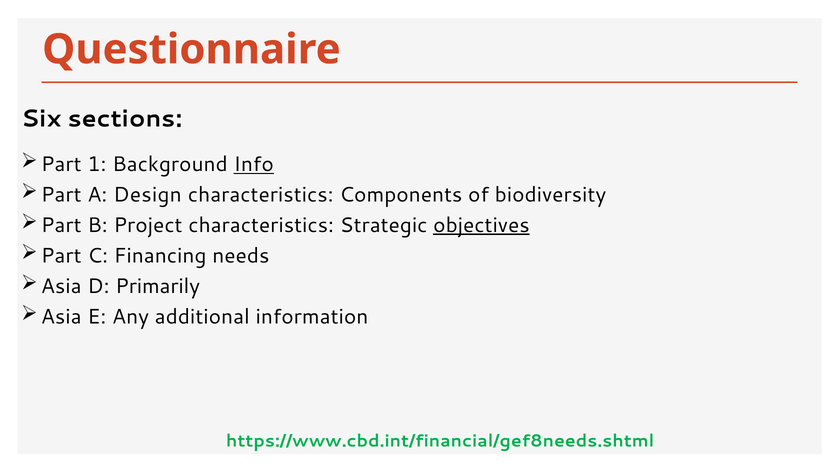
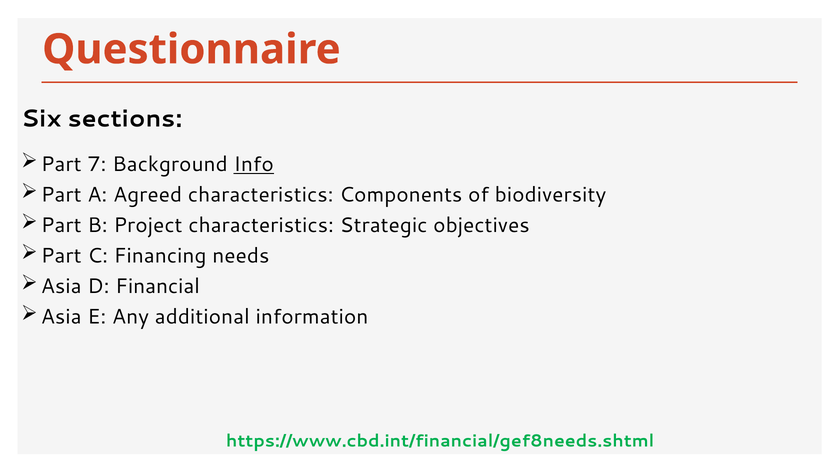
1: 1 -> 7
Design: Design -> Agreed
objectives underline: present -> none
Primarily: Primarily -> Financial
